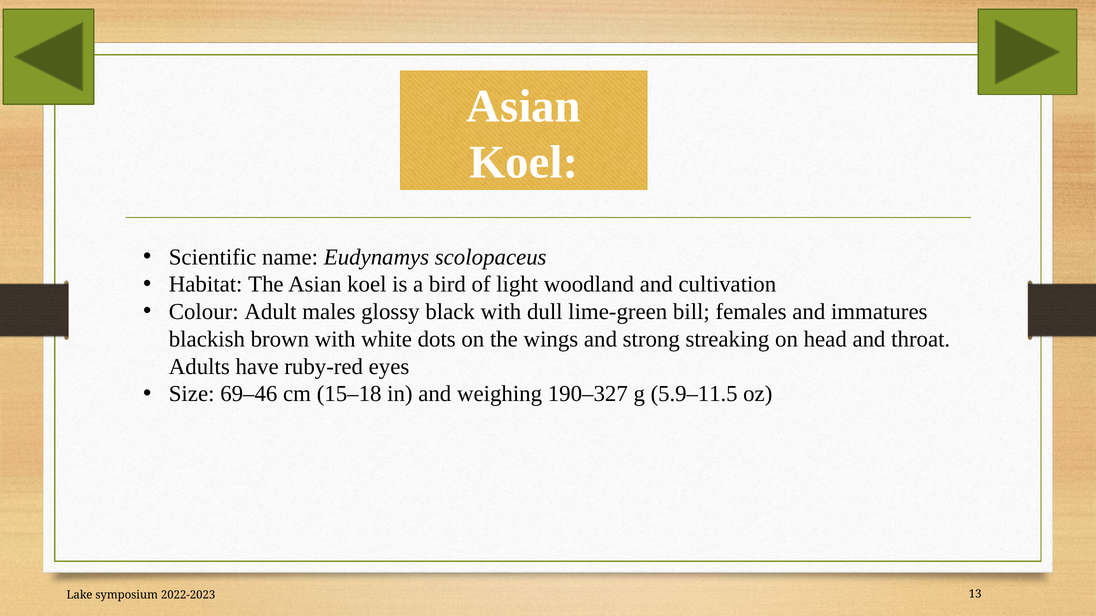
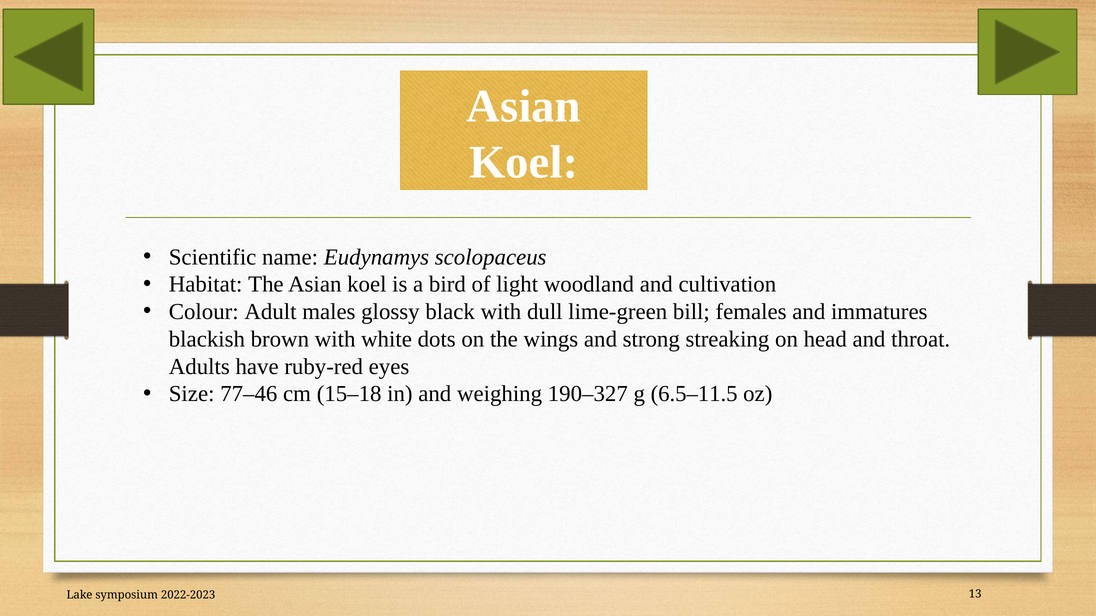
69–46: 69–46 -> 77–46
5.9–11.5: 5.9–11.5 -> 6.5–11.5
